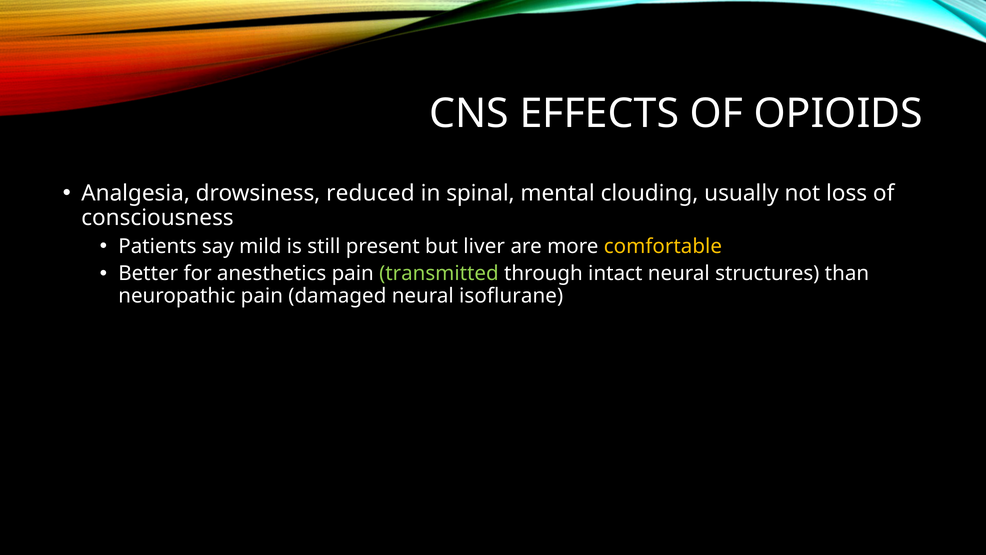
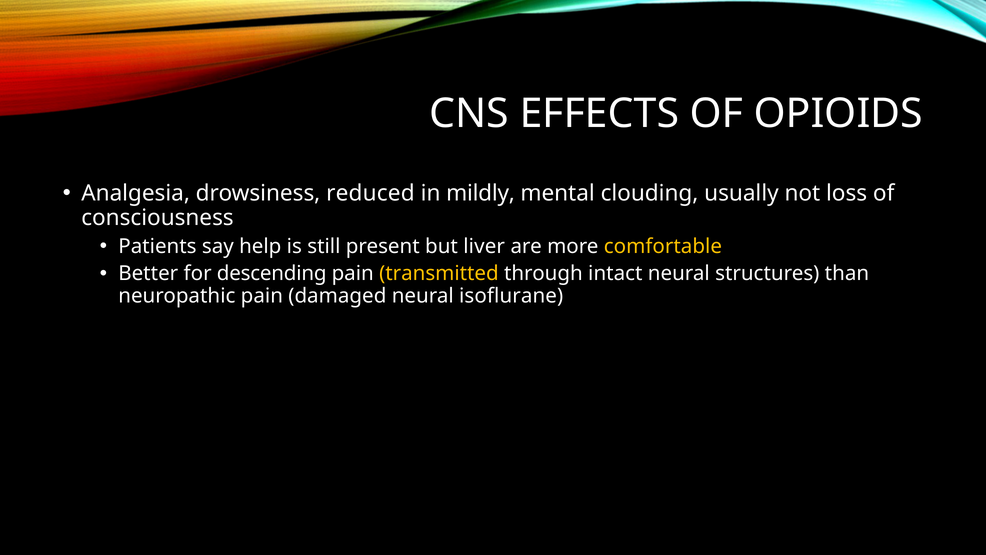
spinal: spinal -> mildly
mild: mild -> help
anesthetics: anesthetics -> descending
transmitted colour: light green -> yellow
